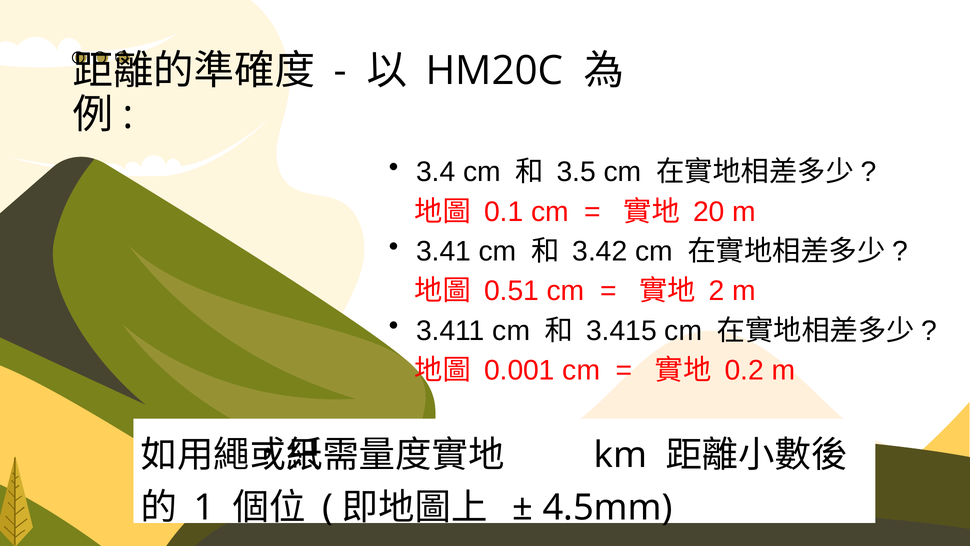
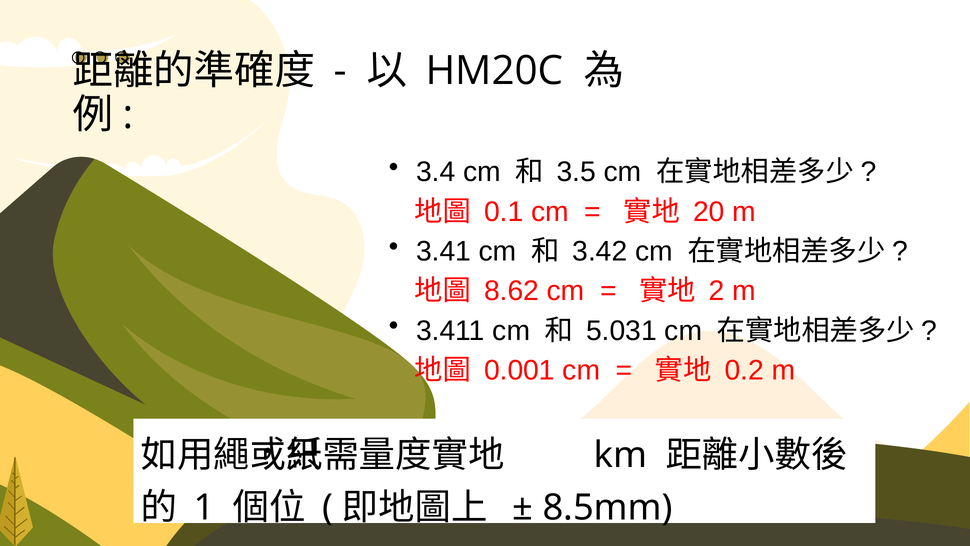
0.51: 0.51 -> 8.62
3.415: 3.415 -> 5.031
4.5mm: 4.5mm -> 8.5mm
